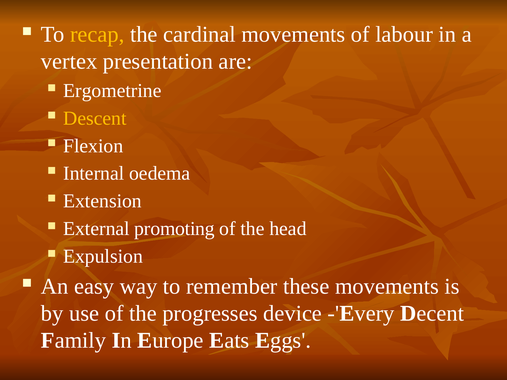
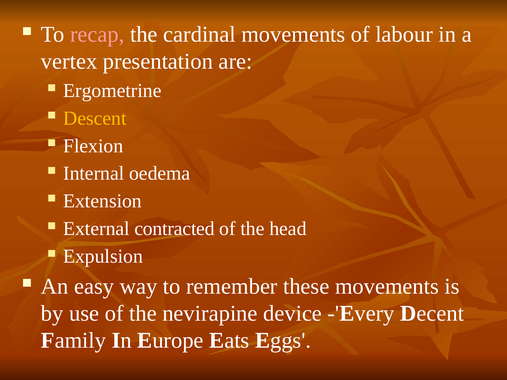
recap colour: yellow -> pink
promoting: promoting -> contracted
progresses: progresses -> nevirapine
